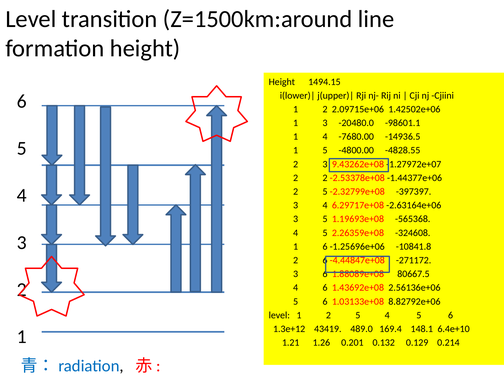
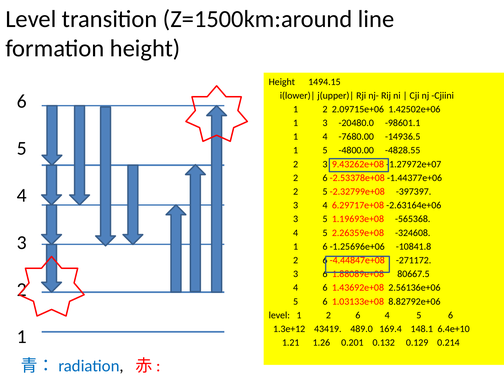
2 at (325, 178): 2 -> 6
1 2 5: 5 -> 6
